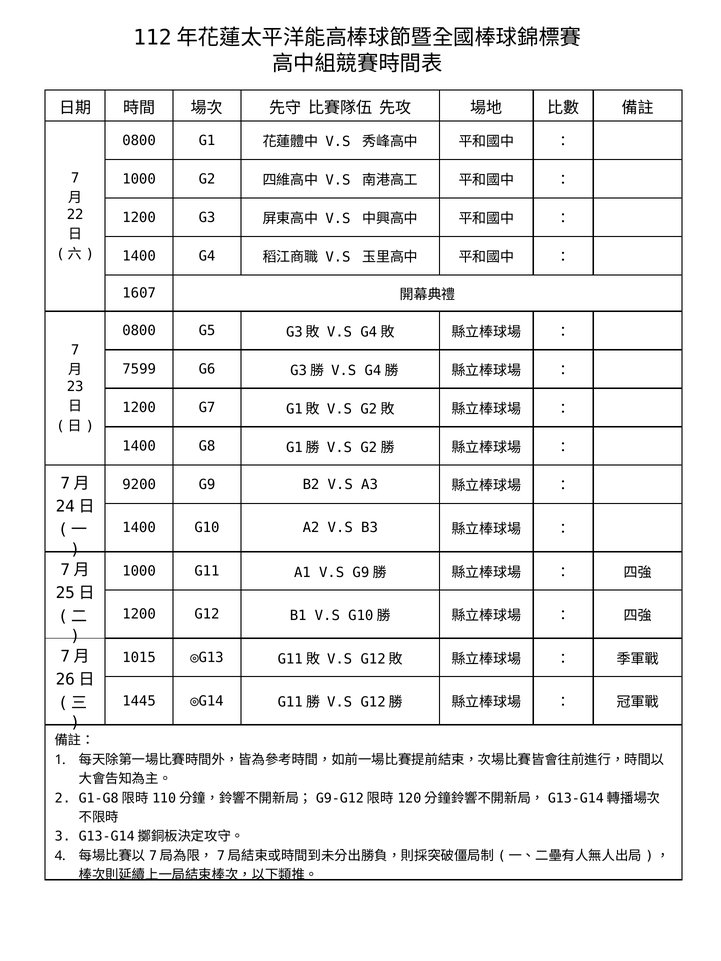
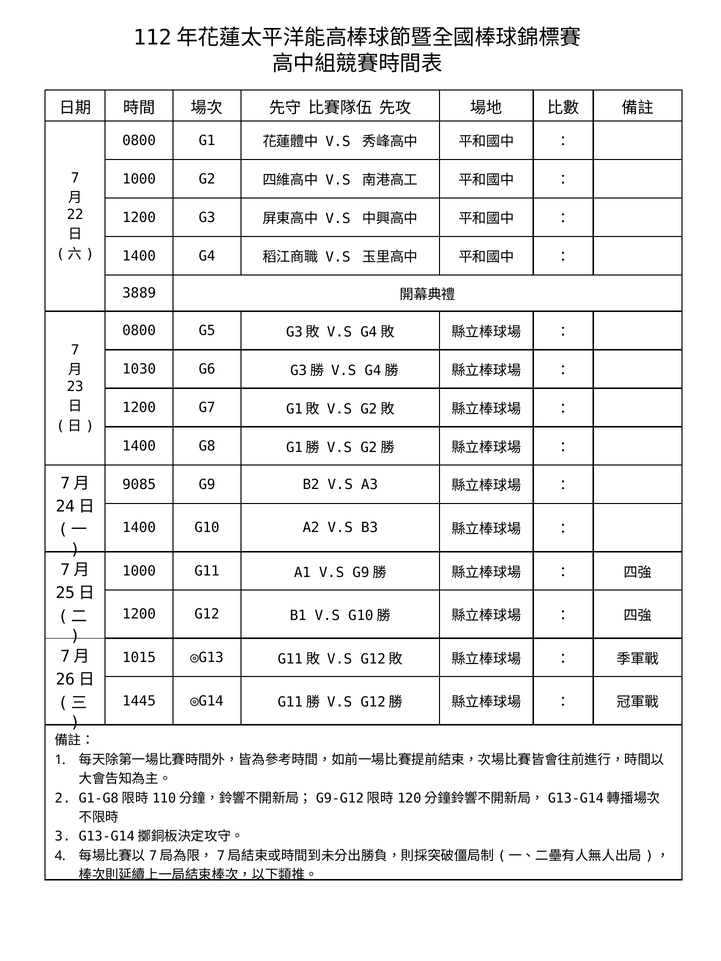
1607: 1607 -> 3889
7599: 7599 -> 1030
9200: 9200 -> 9085
